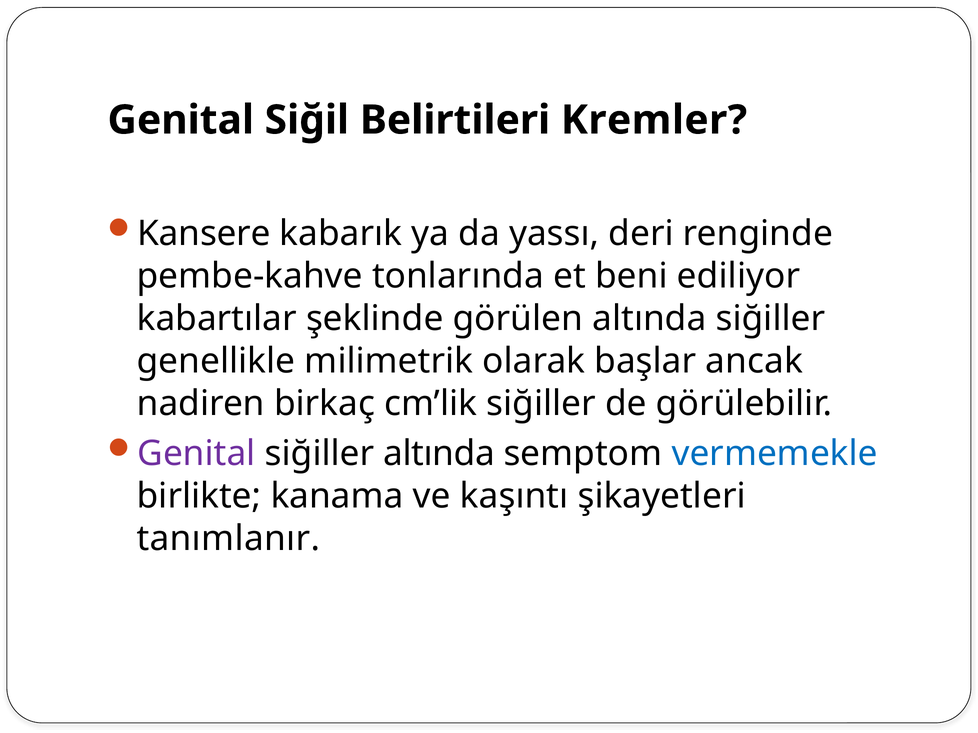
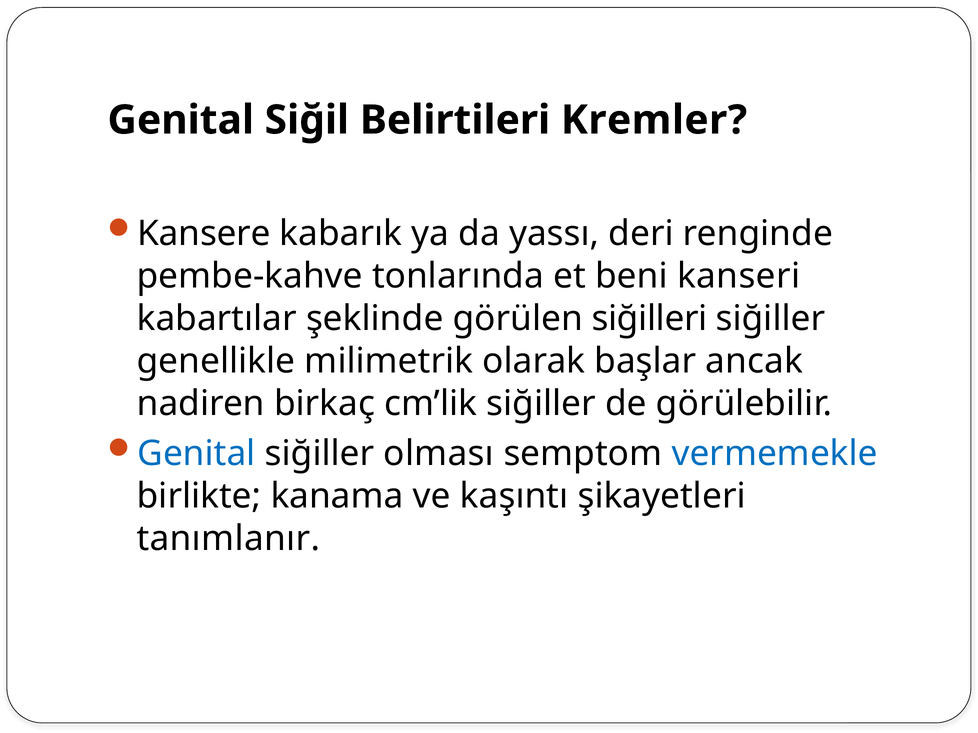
ediliyor: ediliyor -> kanseri
görülen altında: altında -> siğilleri
Genital at (196, 454) colour: purple -> blue
siğiller altında: altında -> olması
